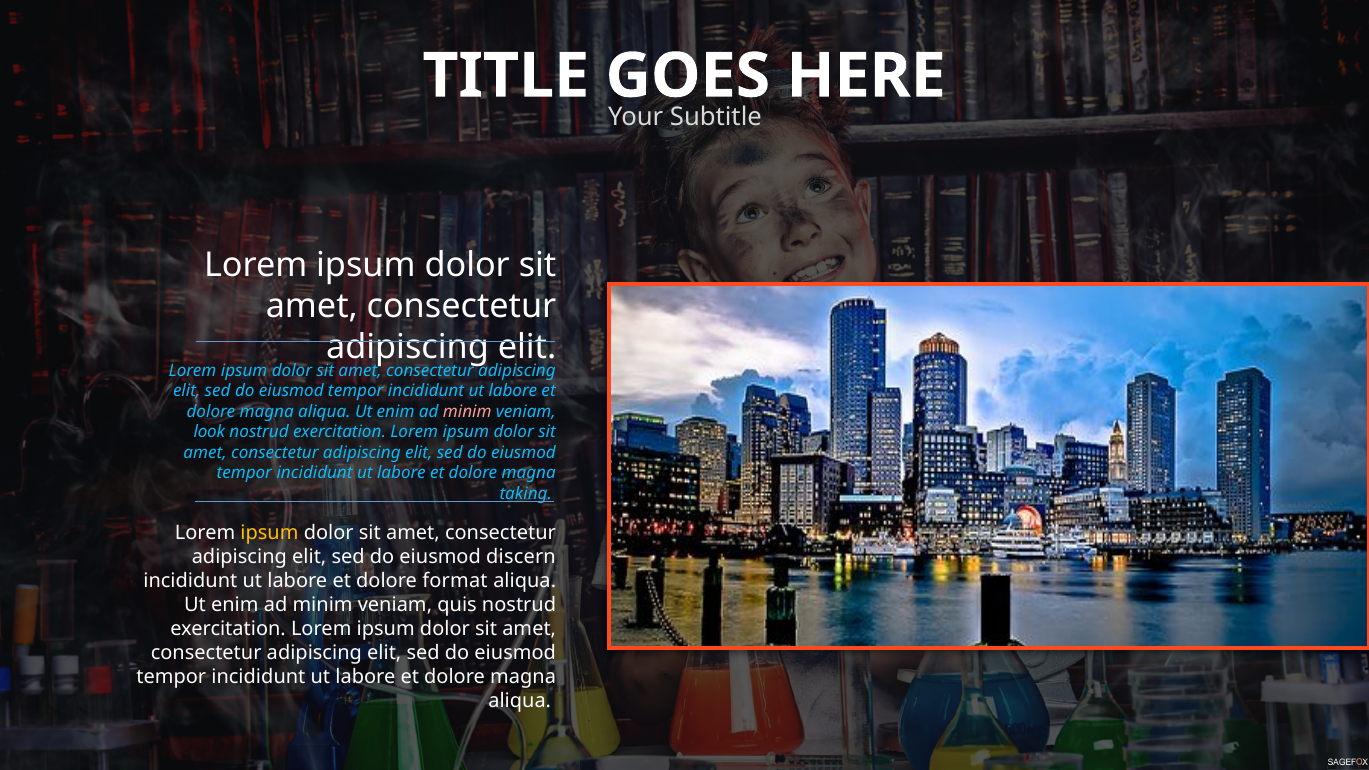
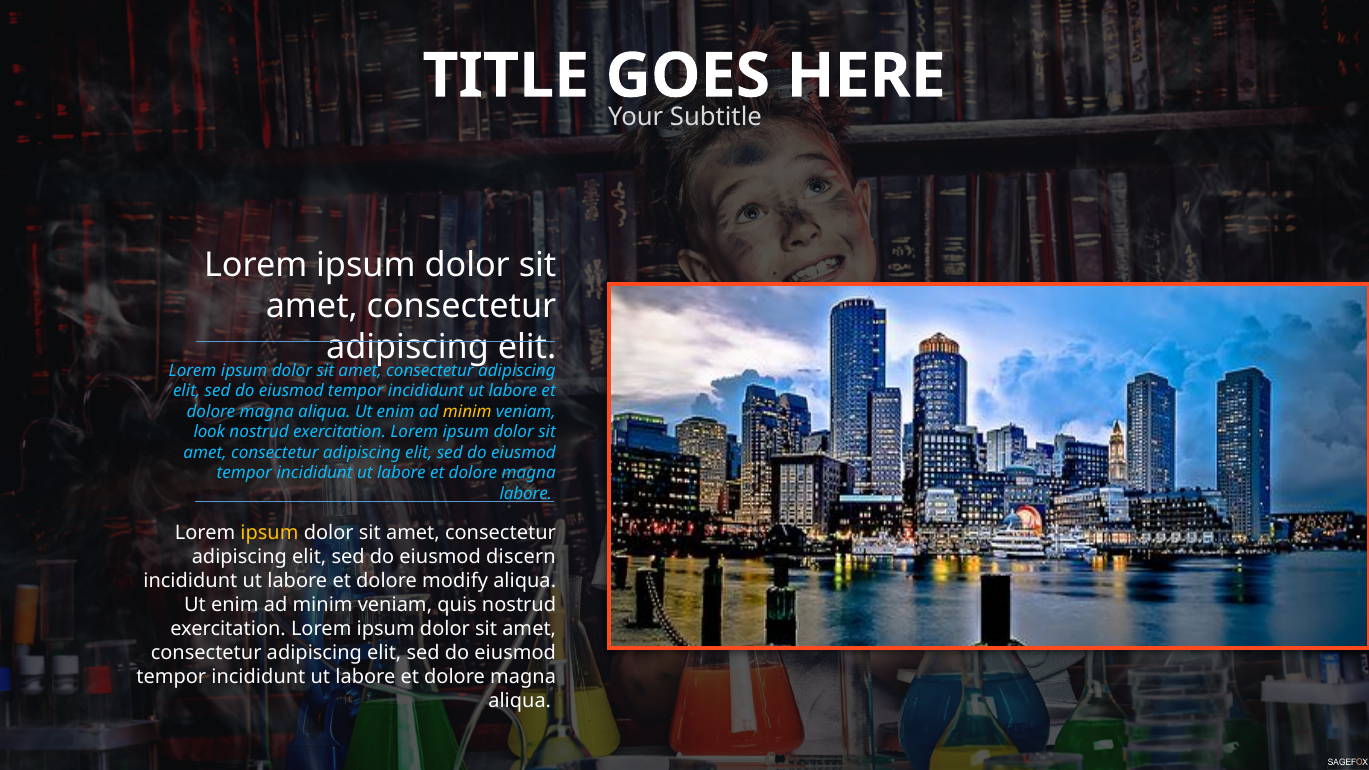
minim at (467, 412) colour: pink -> yellow
taking at (526, 494): taking -> labore
format: format -> modify
